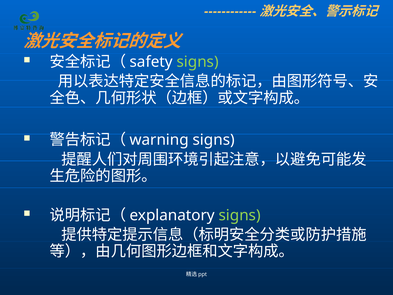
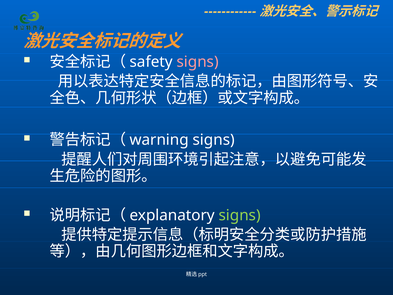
signs at (198, 62) colour: light green -> pink
